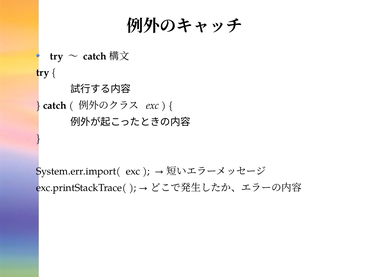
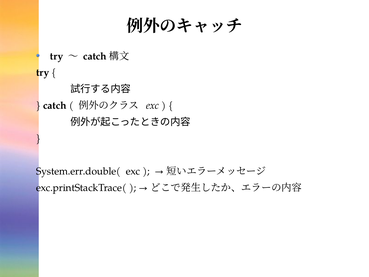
System.err.import(: System.err.import( -> System.err.double(
